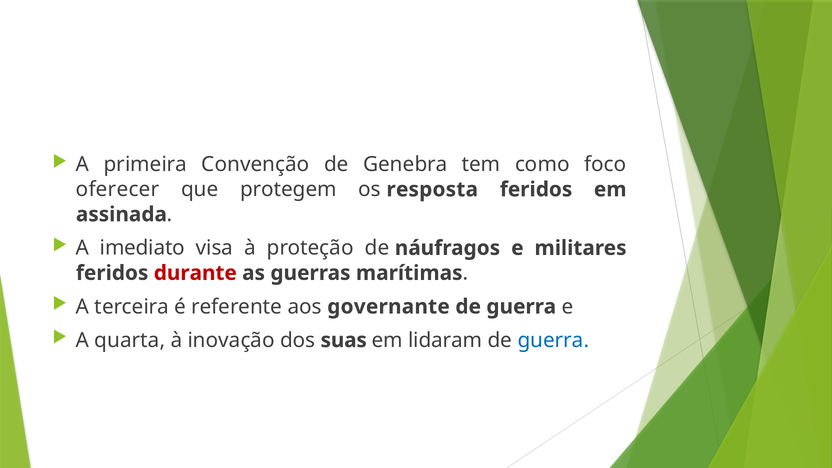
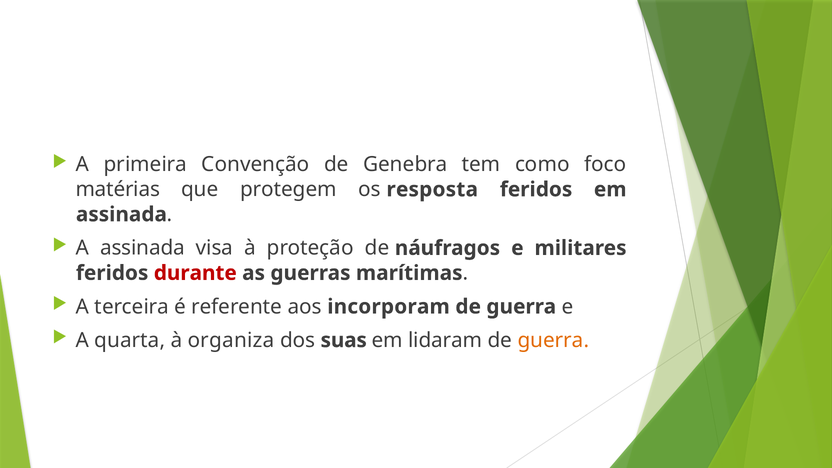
oferecer: oferecer -> matérias
A imediato: imediato -> assinada
governante: governante -> incorporam
inovação: inovação -> organiza
guerra at (553, 340) colour: blue -> orange
